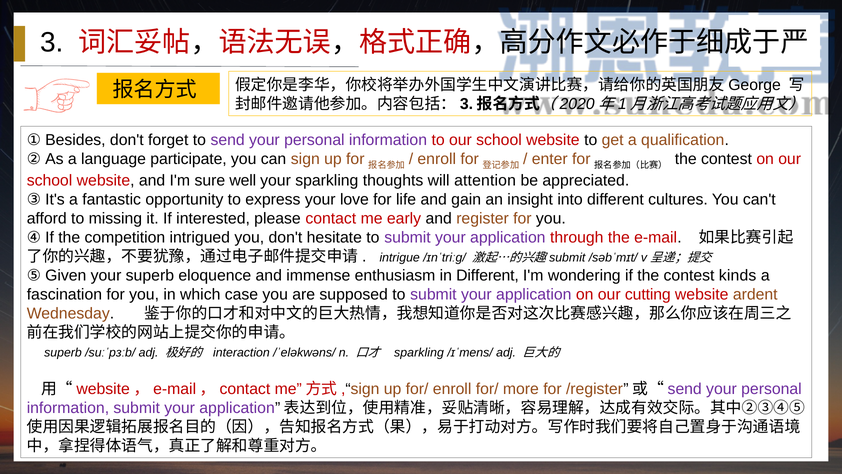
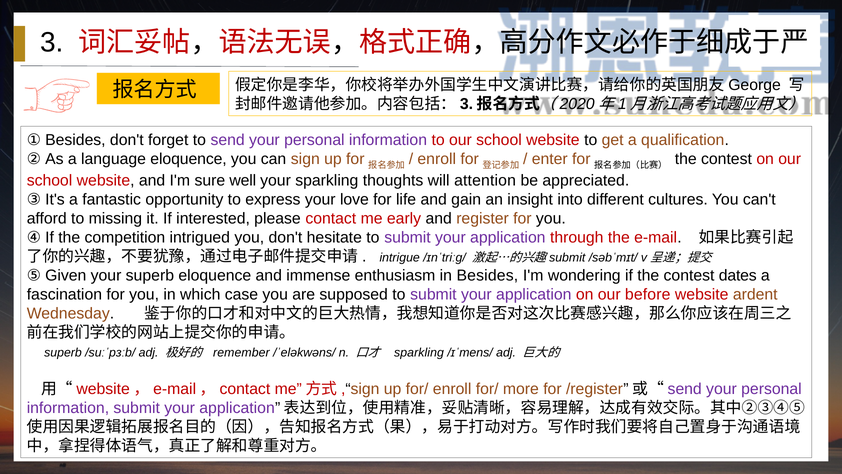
language participate: participate -> eloquence
in Different: Different -> Besides
kinds: kinds -> dates
cutting: cutting -> before
interaction: interaction -> remember
